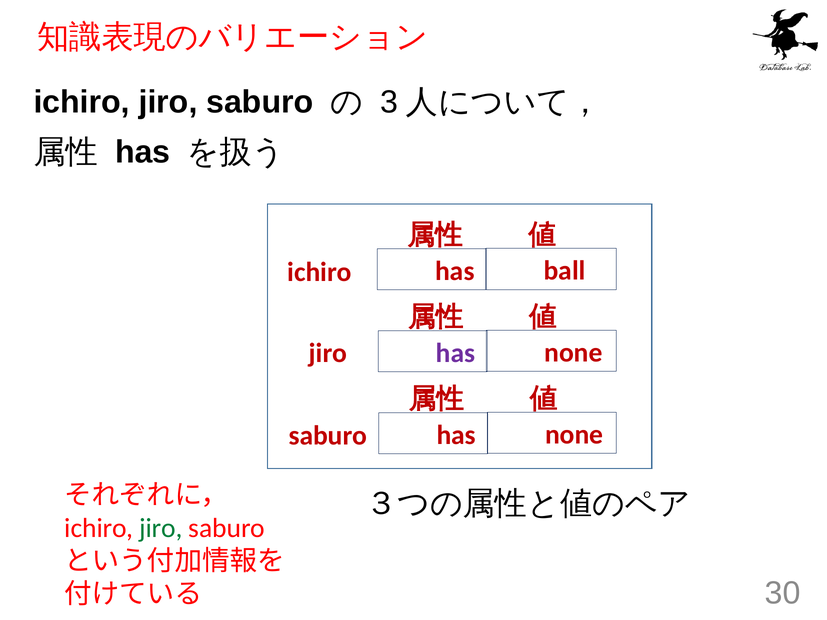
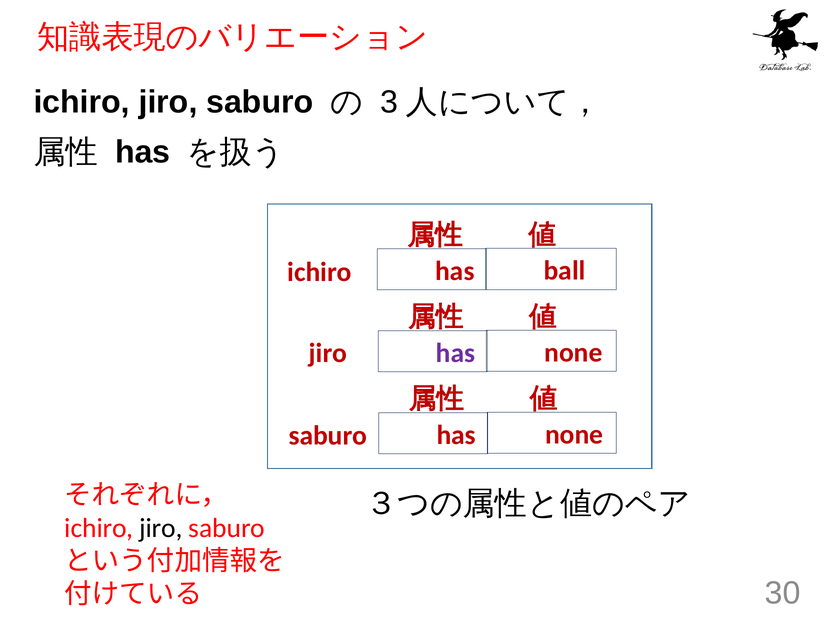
jiro at (161, 528) colour: green -> black
